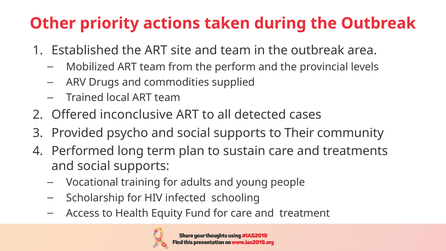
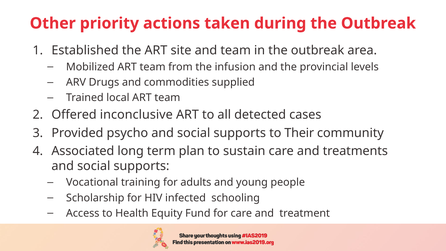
perform: perform -> infusion
Performed: Performed -> Associated
